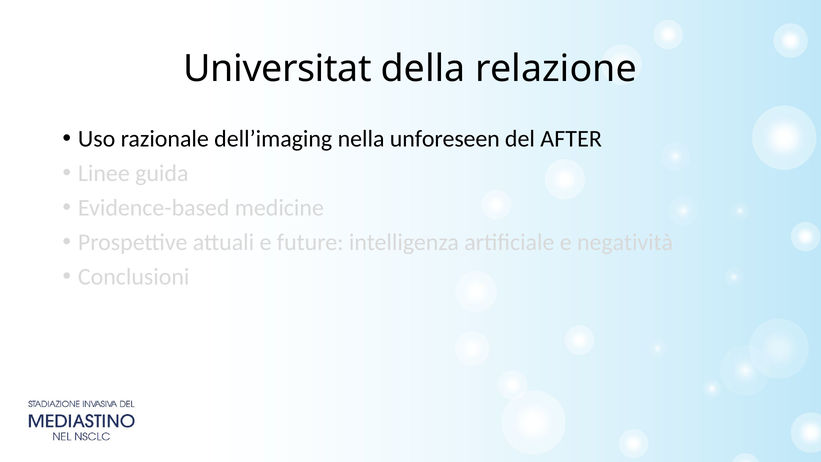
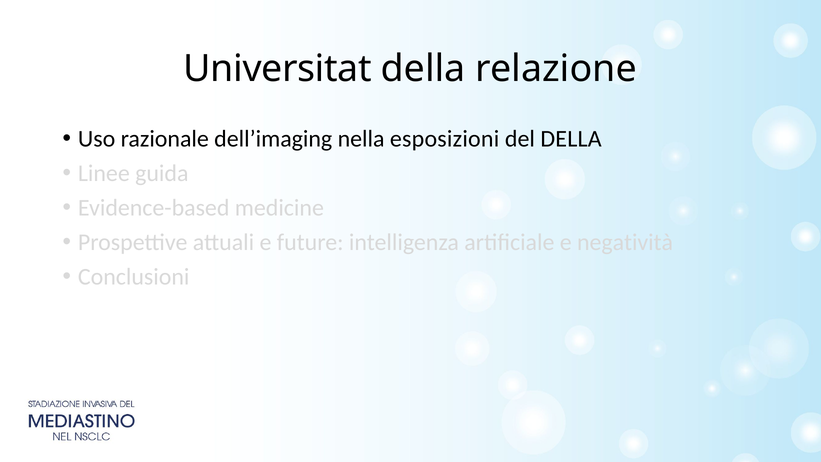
unforeseen: unforeseen -> esposizioni
del AFTER: AFTER -> DELLA
